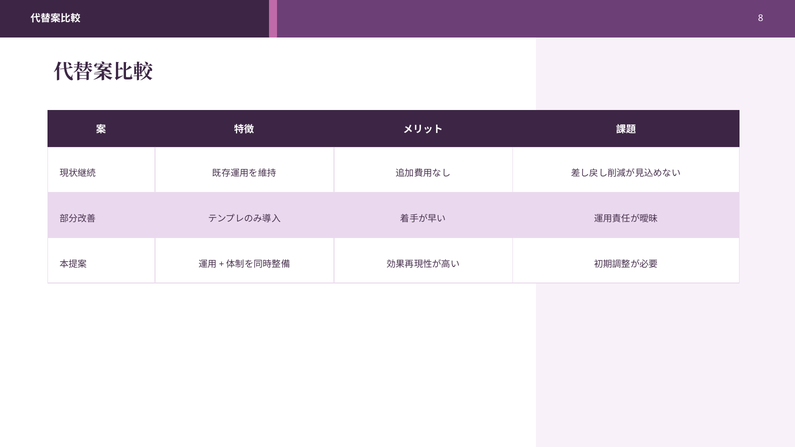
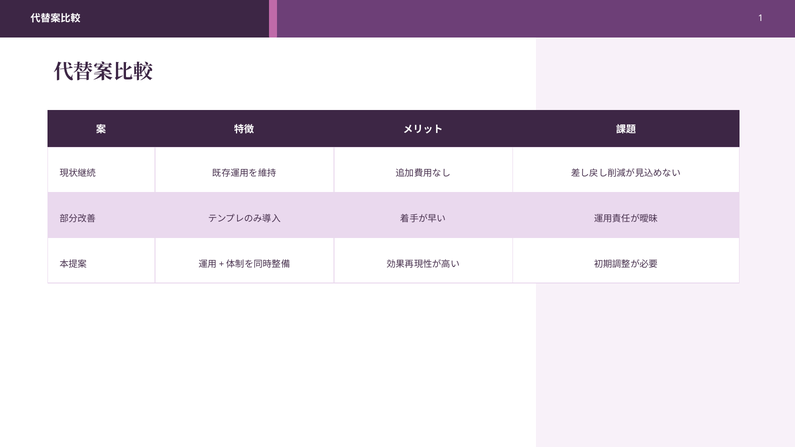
8: 8 -> 1
